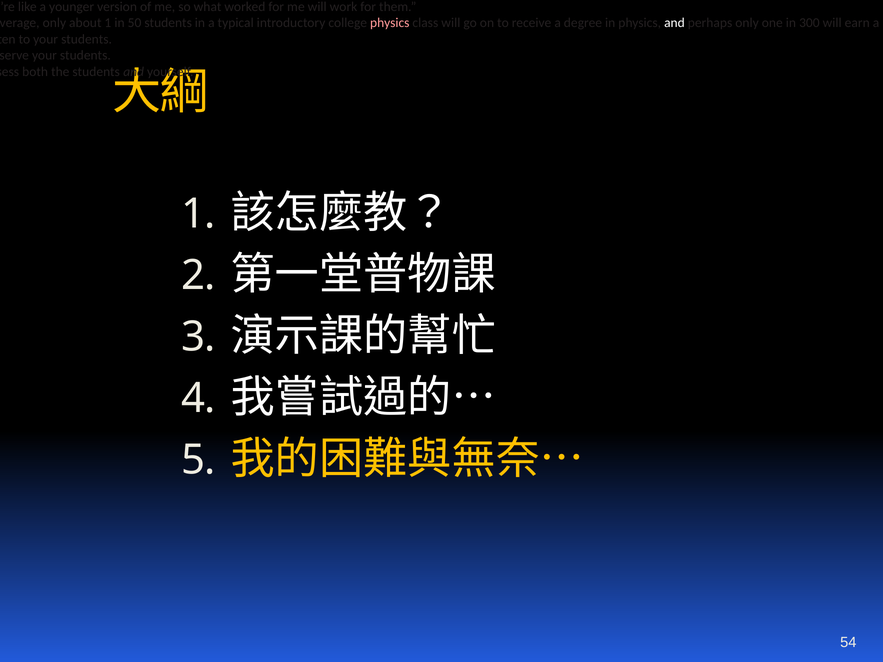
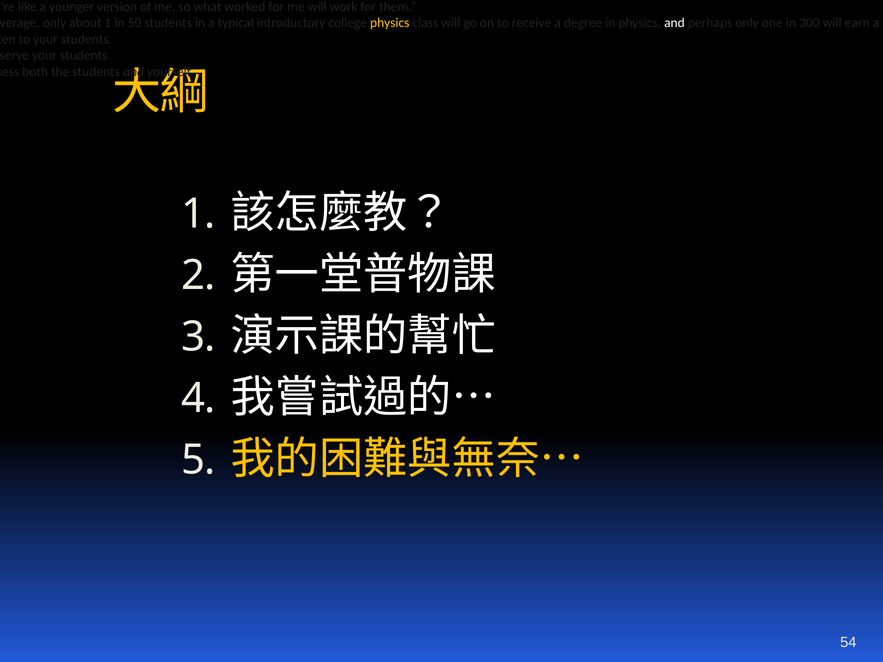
physics at (390, 23) colour: pink -> yellow
